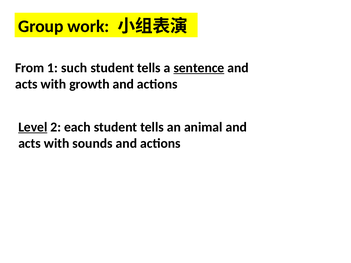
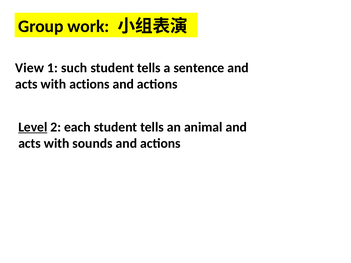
From: From -> View
sentence underline: present -> none
with growth: growth -> actions
